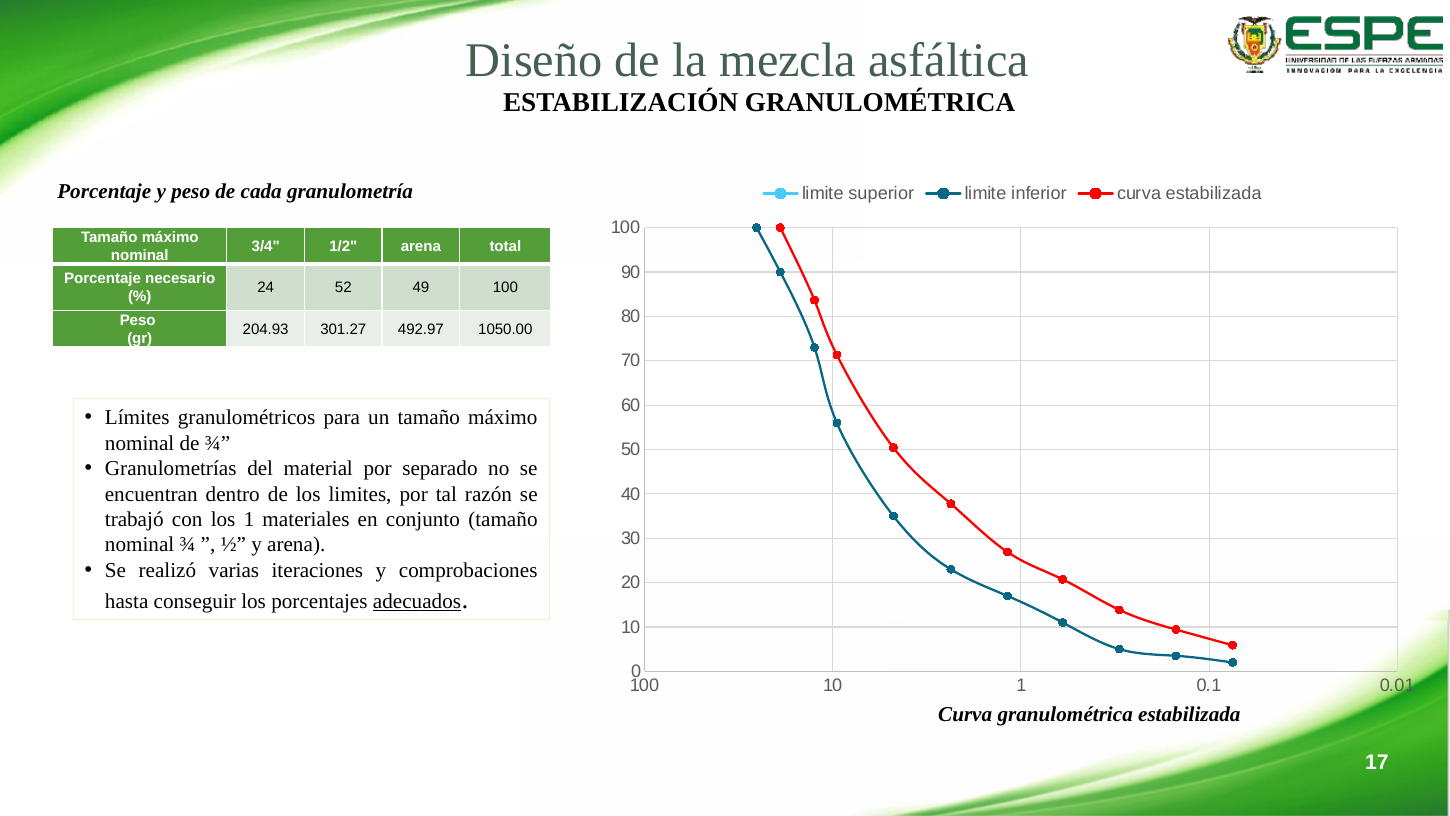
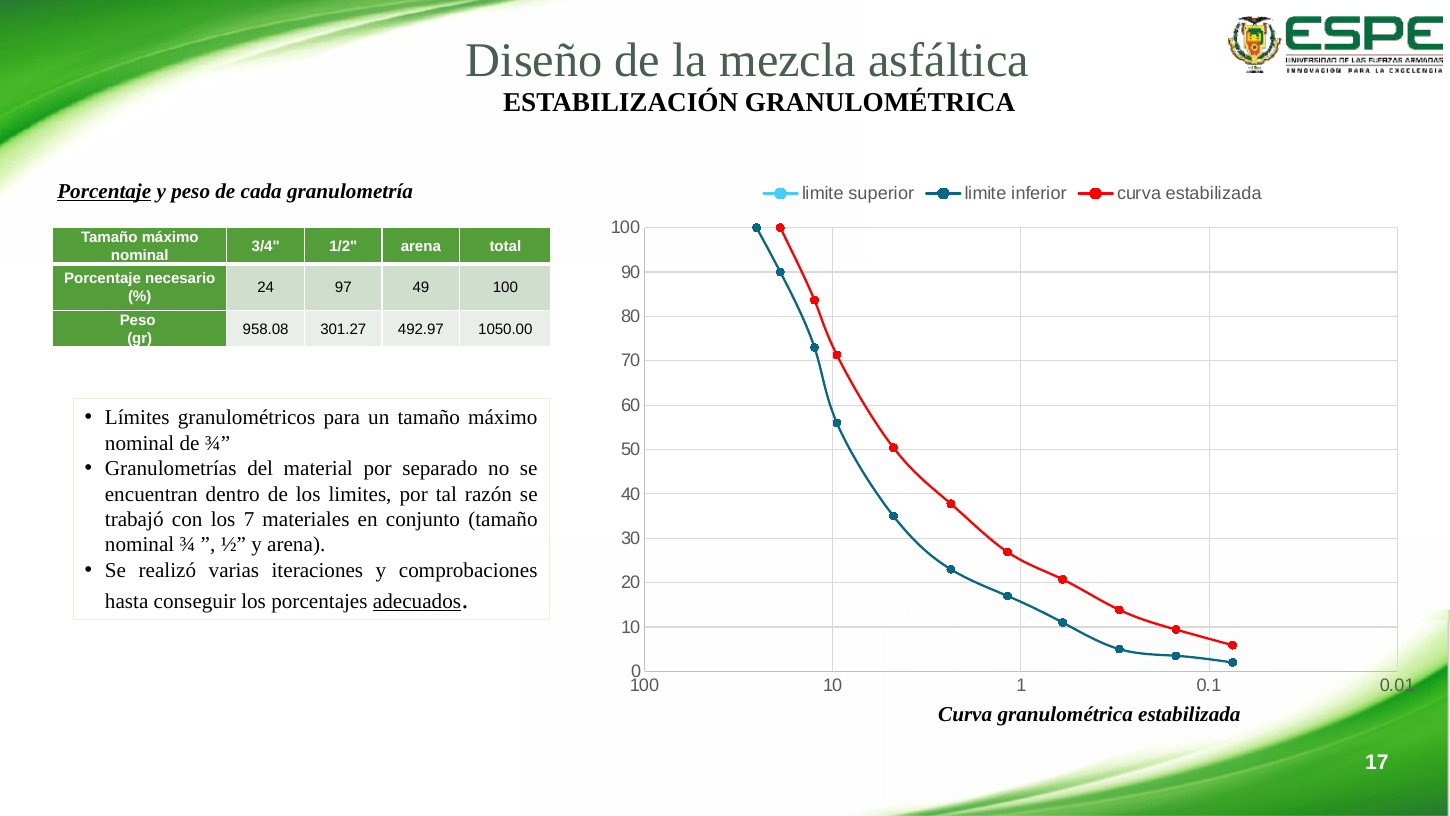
Porcentaje at (104, 191) underline: none -> present
52: 52 -> 97
204.93: 204.93 -> 958.08
los 1: 1 -> 7
